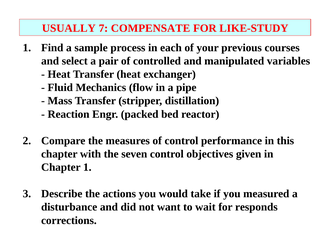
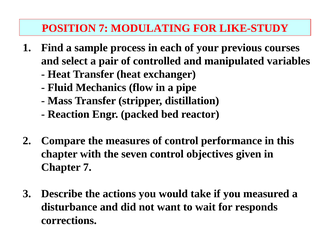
USUALLY: USUALLY -> POSITION
COMPENSATE: COMPENSATE -> MODULATING
Chapter 1: 1 -> 7
